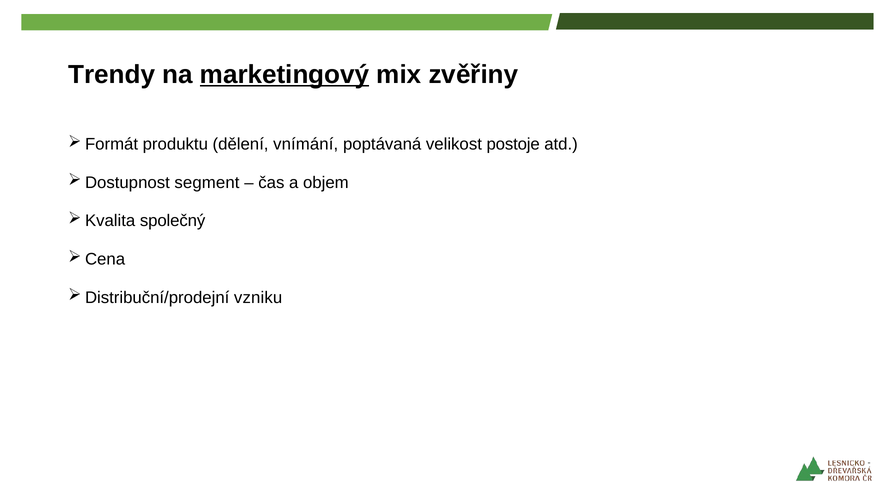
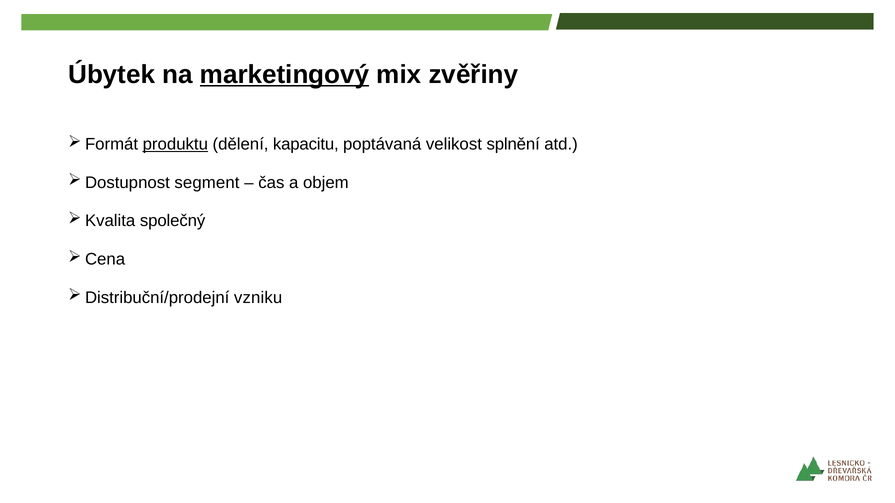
Trendy: Trendy -> Úbytek
produktu underline: none -> present
vnímání: vnímání -> kapacitu
postoje: postoje -> splnění
